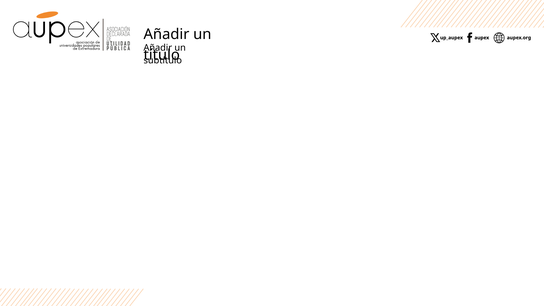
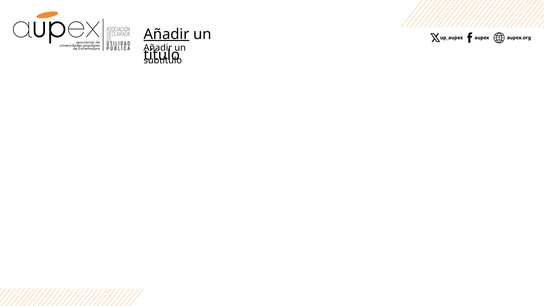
Añadir at (166, 34) underline: none -> present
